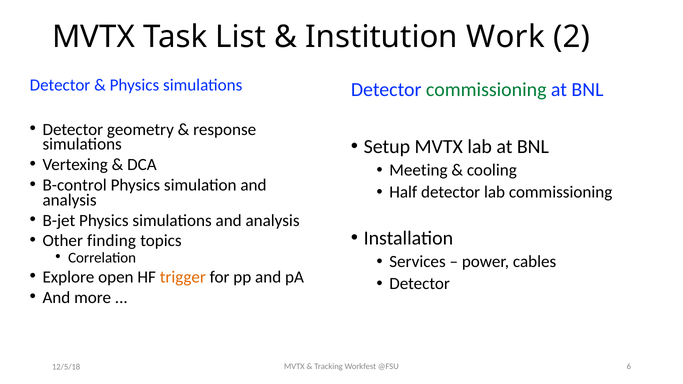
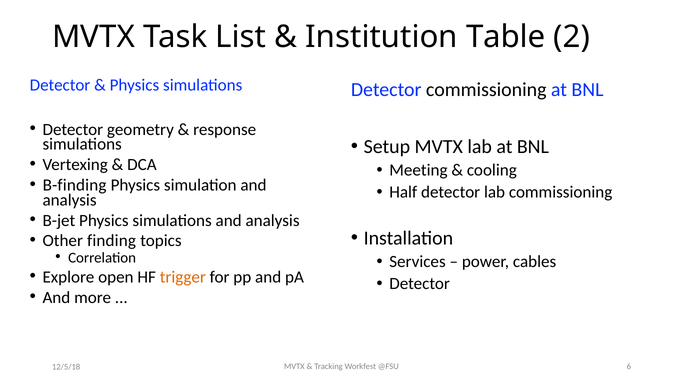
Work: Work -> Table
commissioning at (486, 90) colour: green -> black
B-control: B-control -> B-finding
